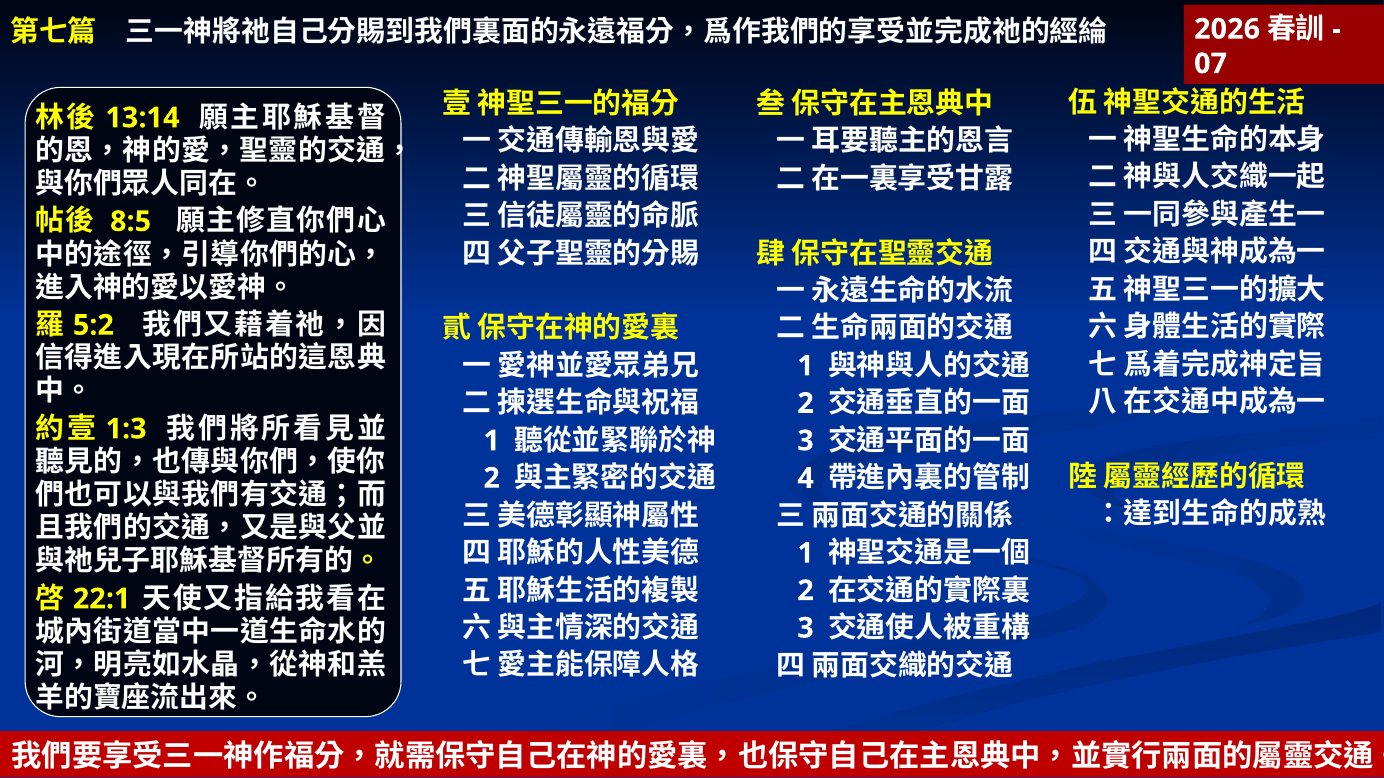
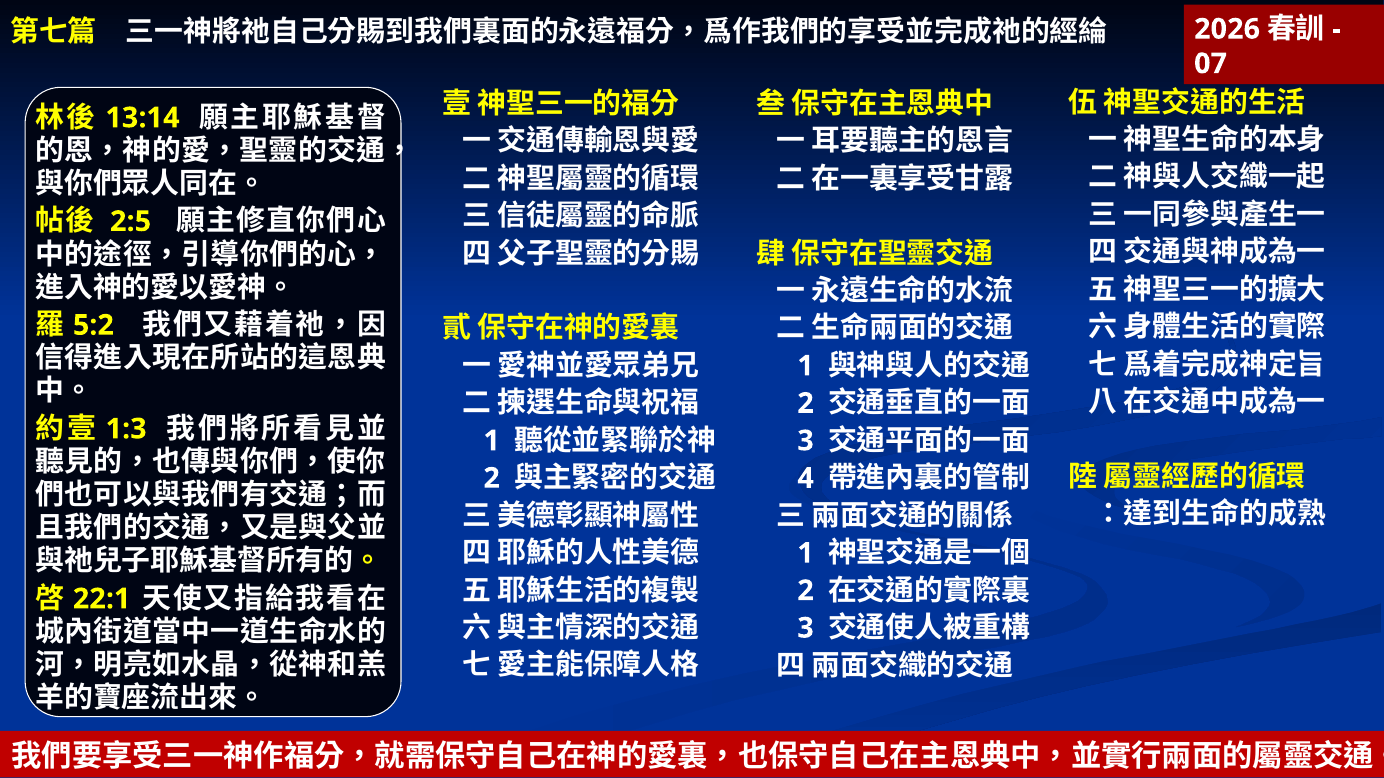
8:5: 8:5 -> 2:5
